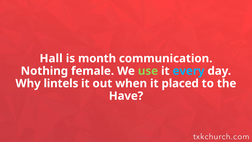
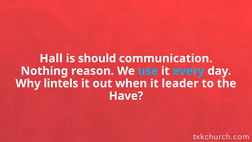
month: month -> should
female: female -> reason
use colour: light green -> light blue
placed: placed -> leader
